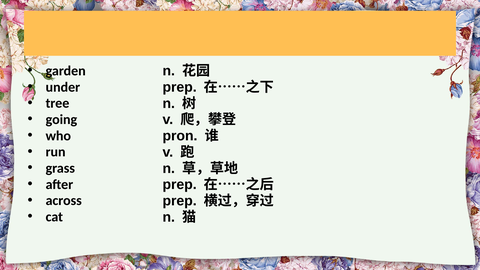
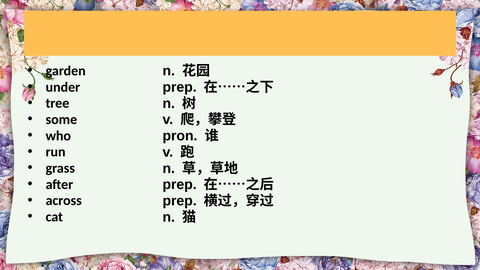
going: going -> some
